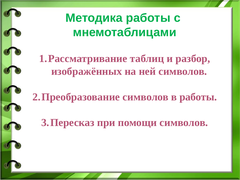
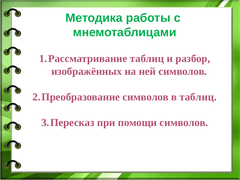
в работы: работы -> таблиц
